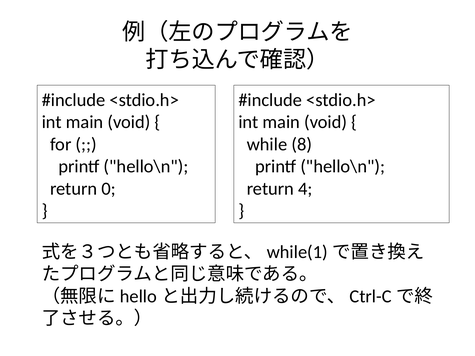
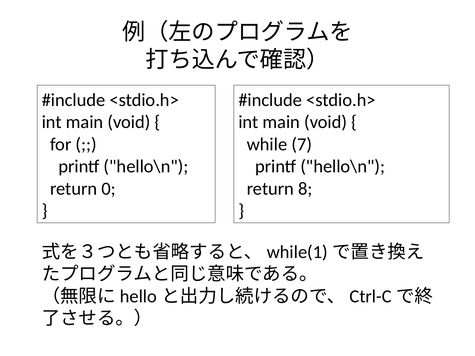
8: 8 -> 7
4: 4 -> 8
